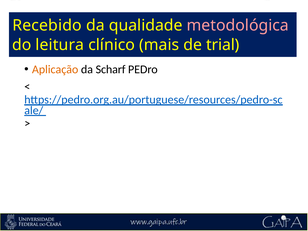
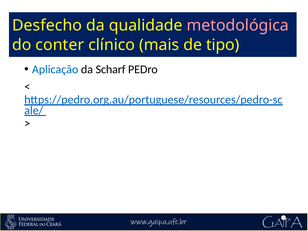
Recebido: Recebido -> Desfecho
leitura: leitura -> conter
trial: trial -> tipo
Aplicação colour: orange -> blue
